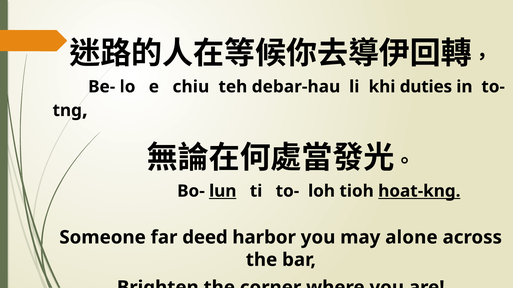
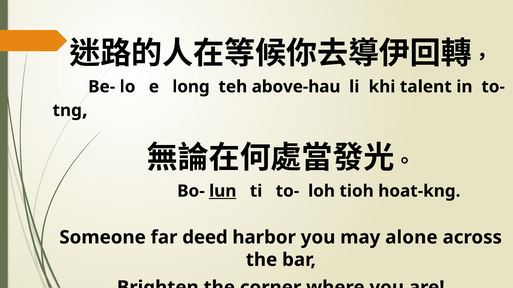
chiu: chiu -> long
debar-hau: debar-hau -> above-hau
duties: duties -> talent
hoat-kng underline: present -> none
